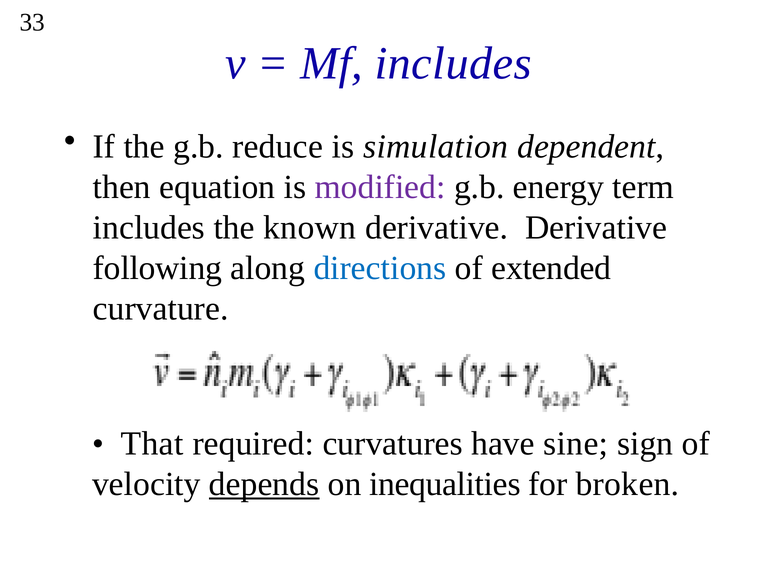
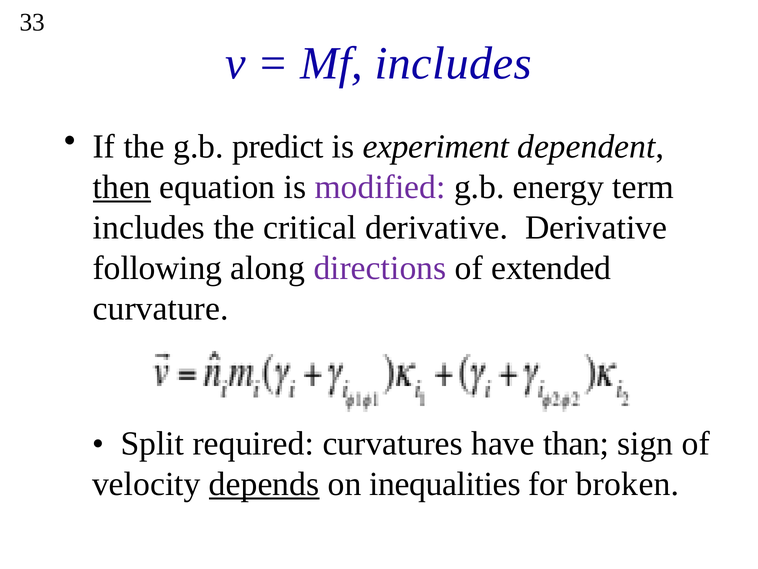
reduce: reduce -> predict
simulation: simulation -> experiment
then underline: none -> present
known: known -> critical
directions colour: blue -> purple
That: That -> Split
sine: sine -> than
